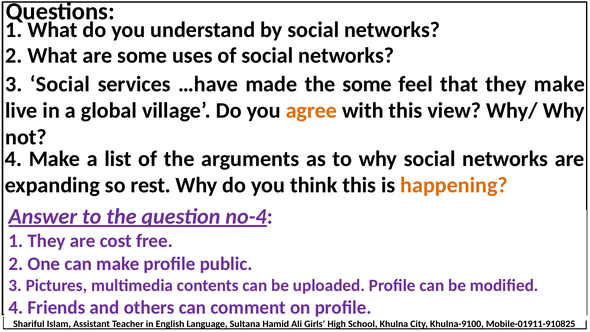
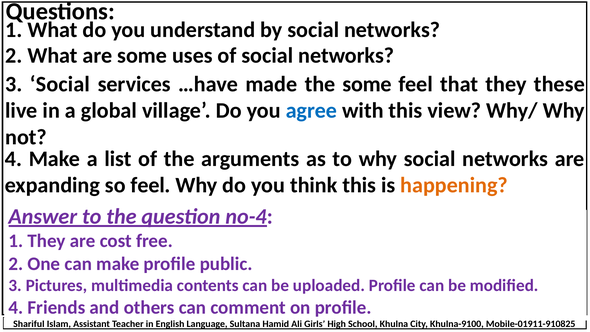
they make: make -> these
agree at (311, 111) colour: orange -> blue
so rest: rest -> feel
